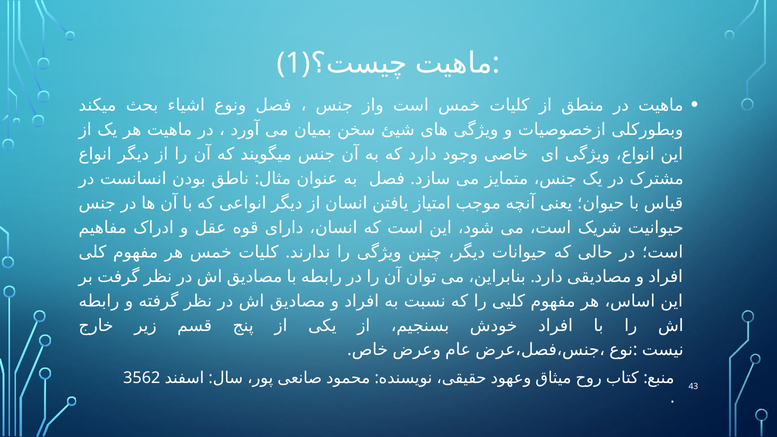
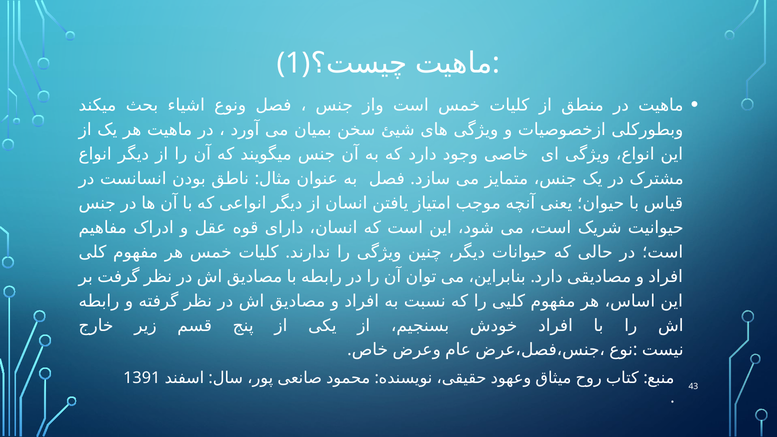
3562: 3562 -> 1391
